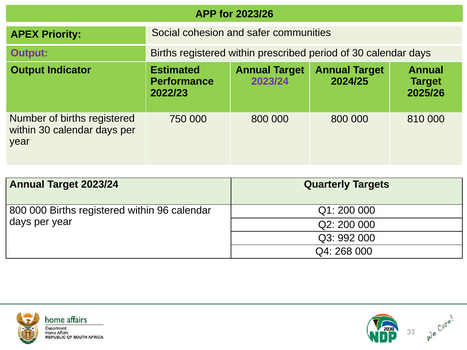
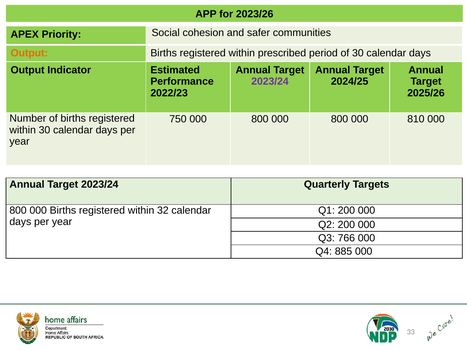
Output at (29, 53) colour: purple -> orange
96: 96 -> 32
992: 992 -> 766
268: 268 -> 885
